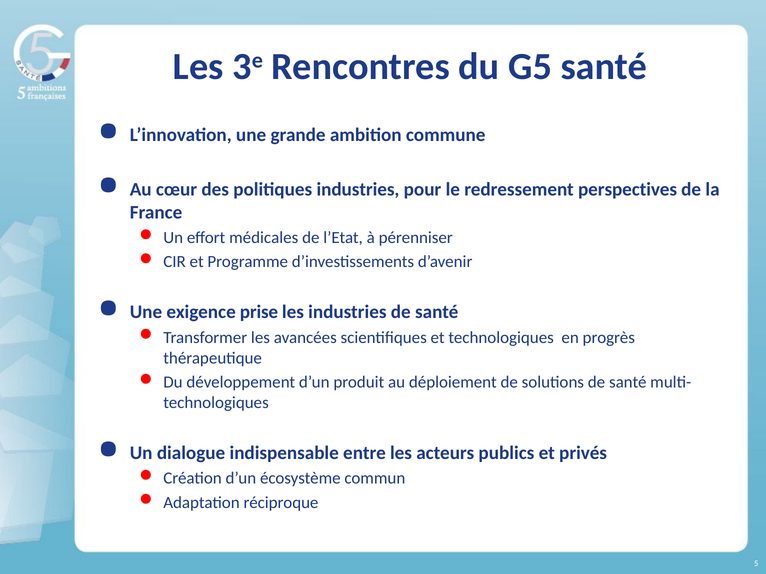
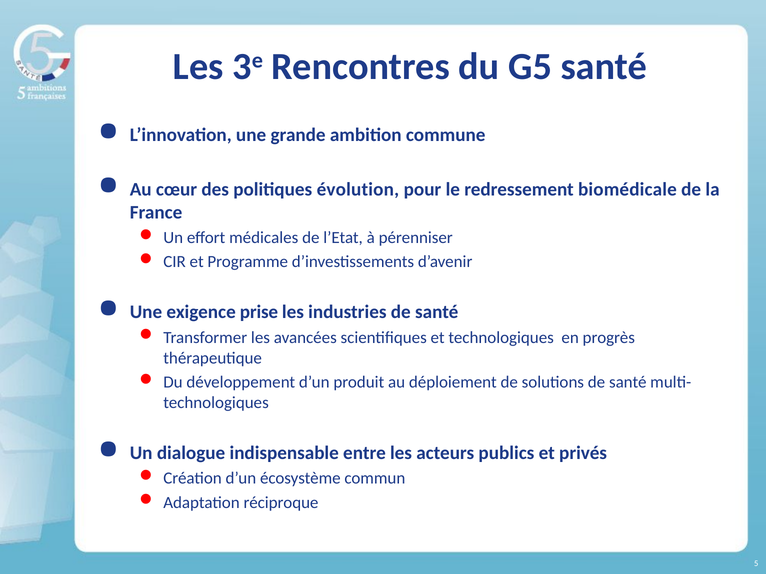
politiques industries: industries -> évolution
perspectives: perspectives -> biomédicale
